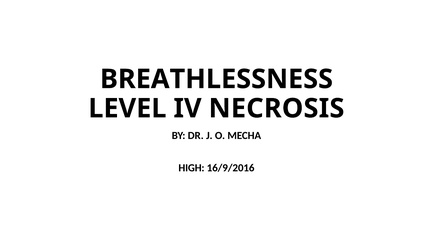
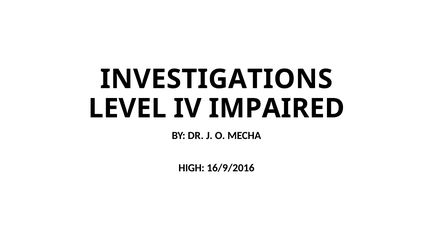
BREATHLESSNESS: BREATHLESSNESS -> INVESTIGATIONS
NECROSIS: NECROSIS -> IMPAIRED
